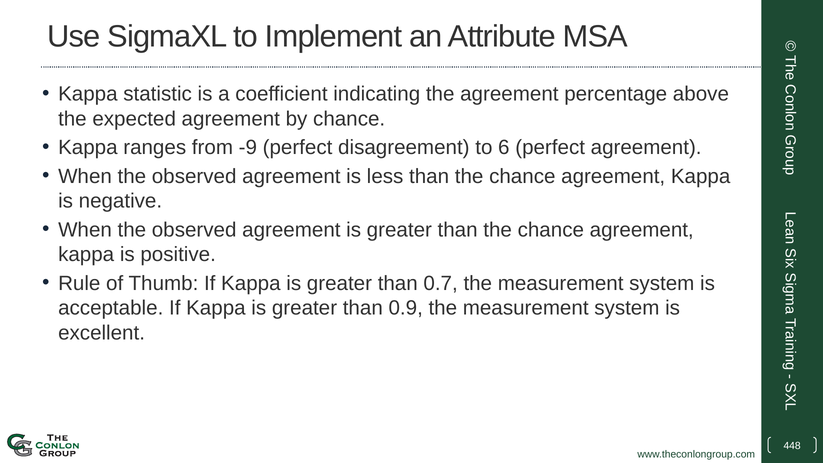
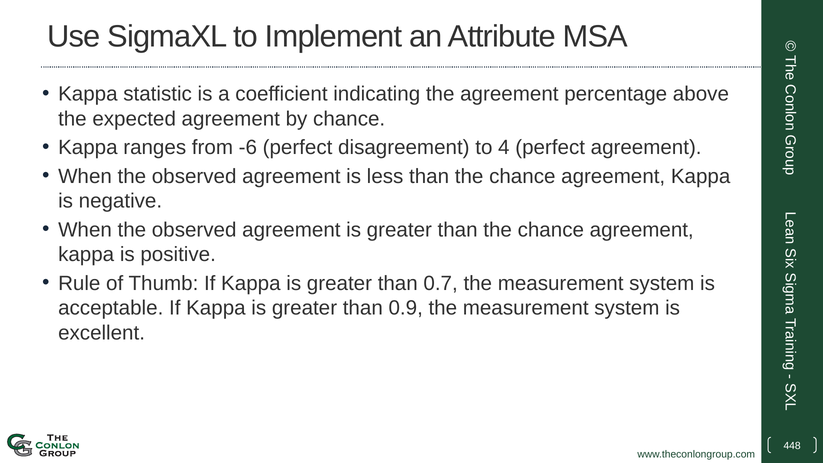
-9: -9 -> -6
6: 6 -> 4
